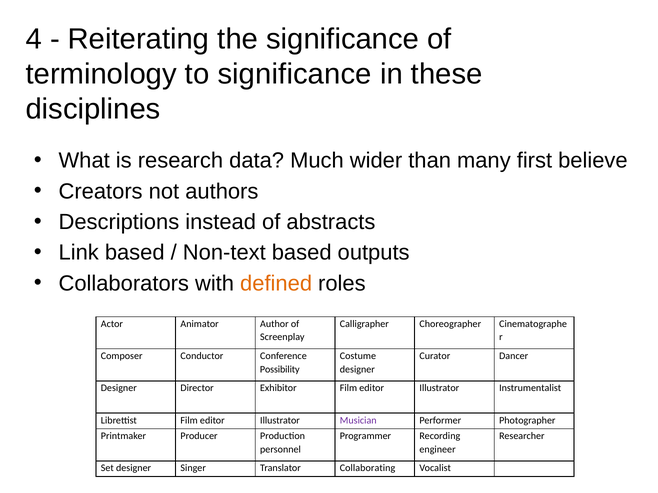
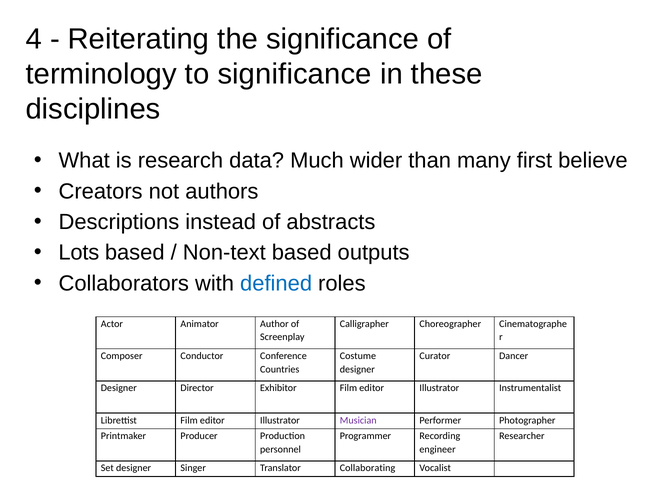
Link: Link -> Lots
defined colour: orange -> blue
Possibility: Possibility -> Countries
